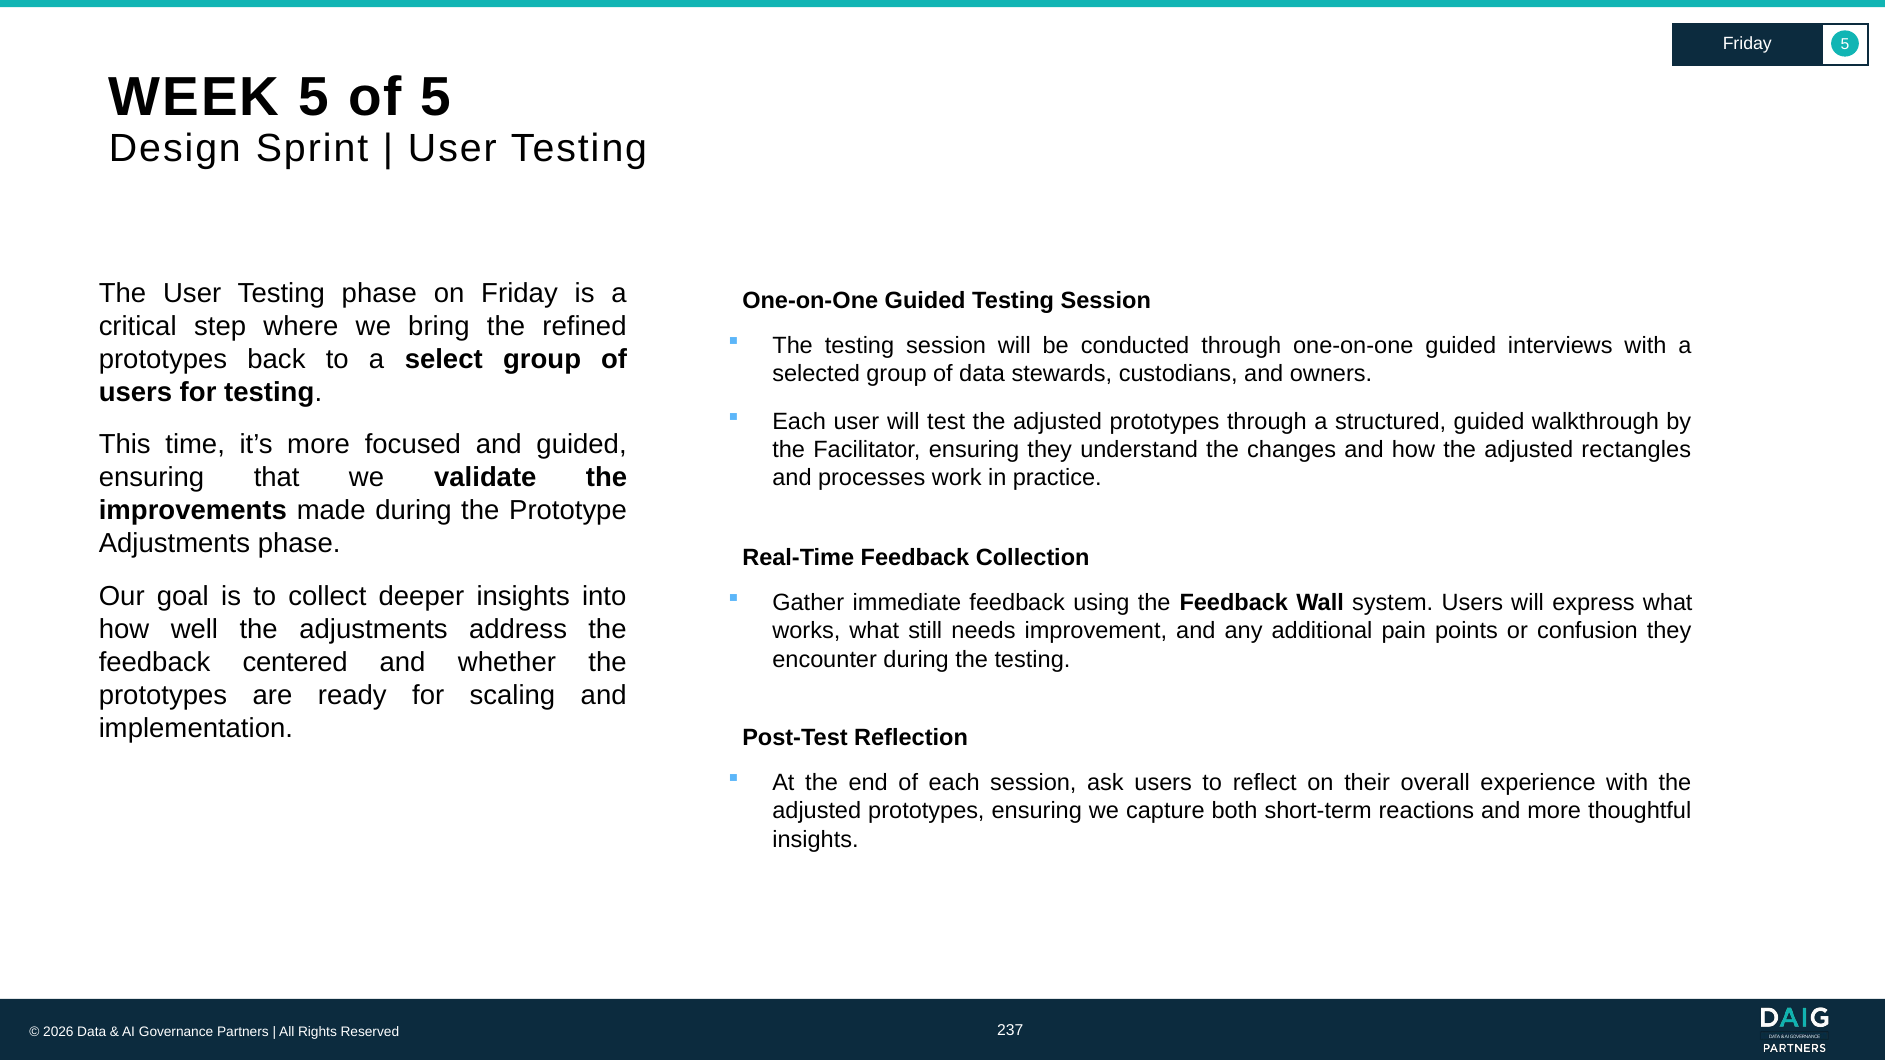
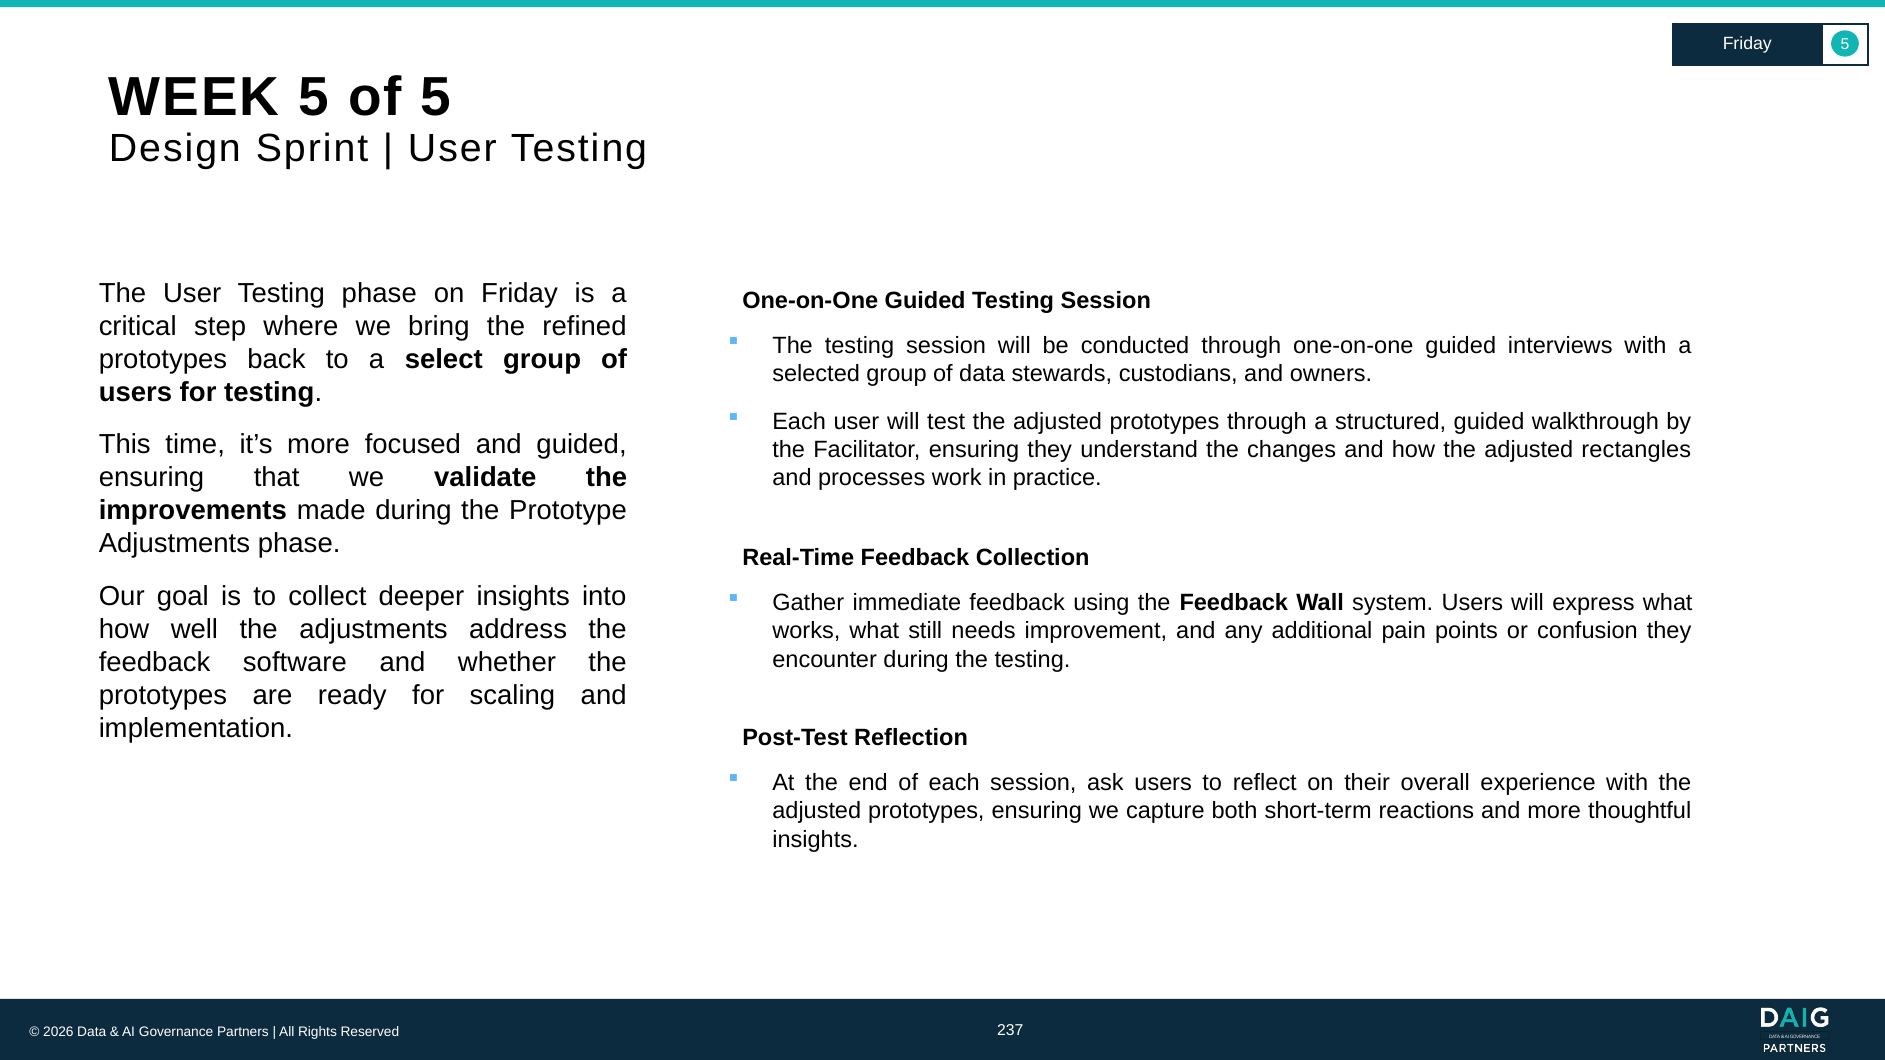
centered: centered -> software
